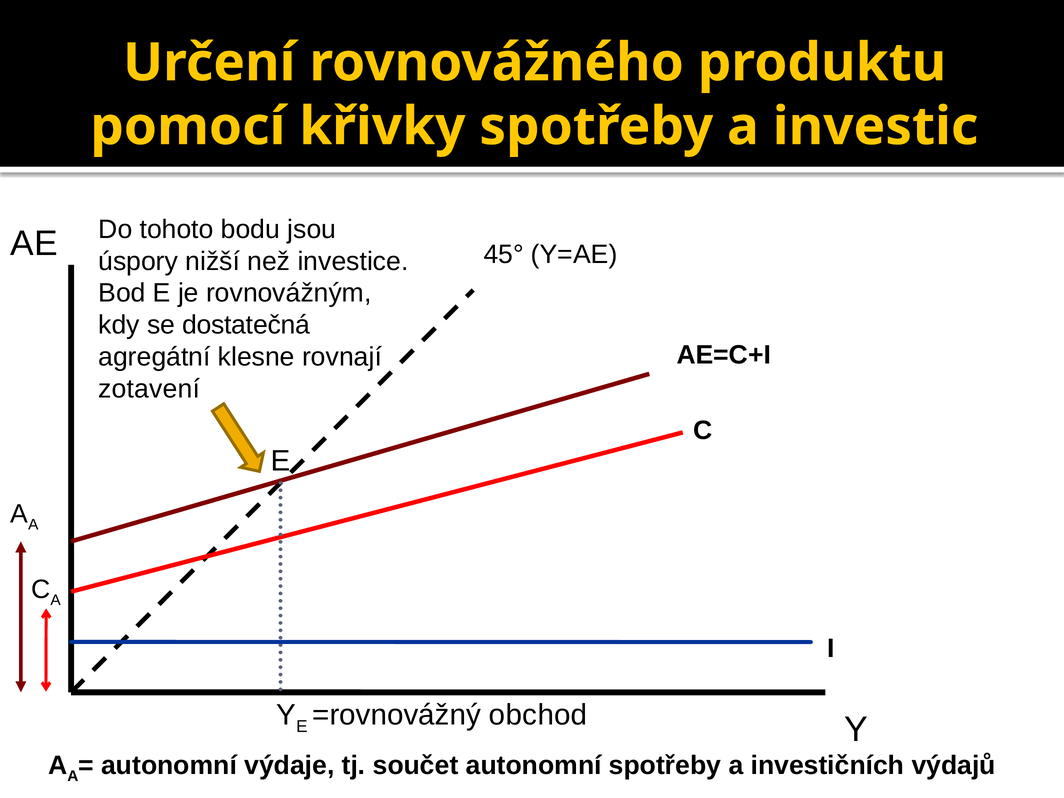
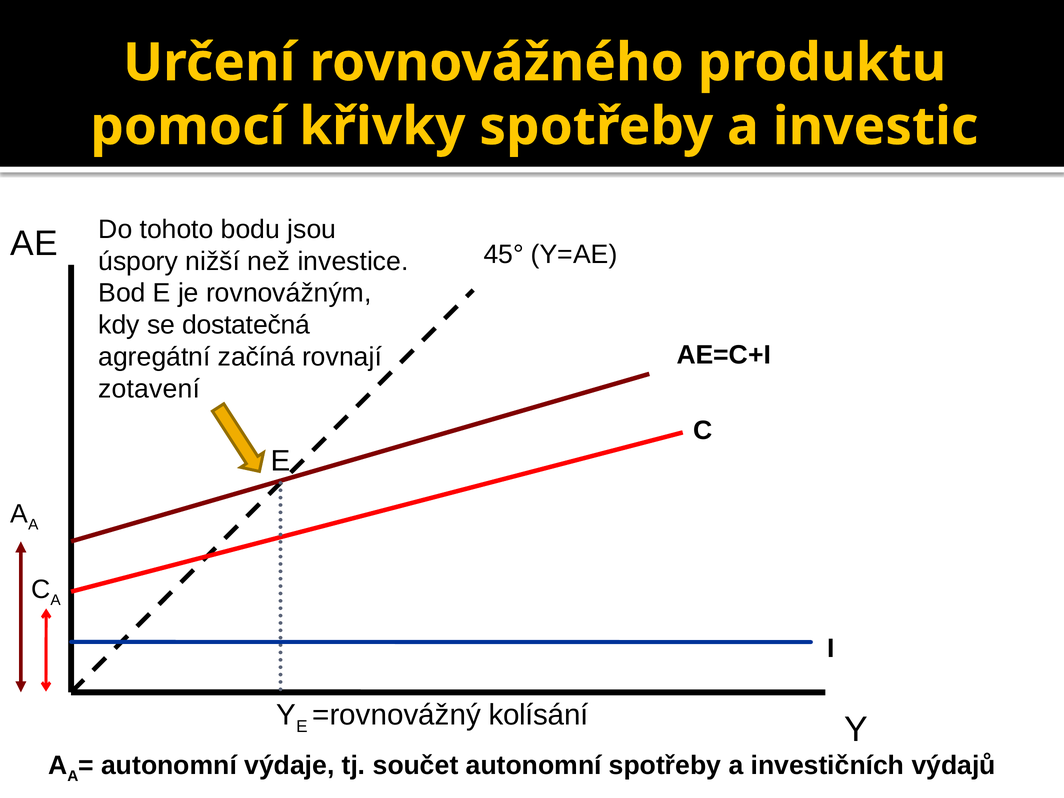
klesne: klesne -> začíná
obchod: obchod -> kolísání
